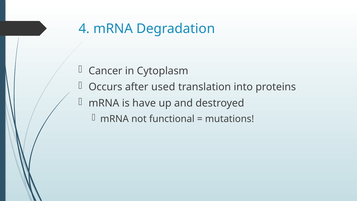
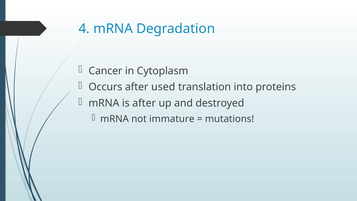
is have: have -> after
functional: functional -> immature
